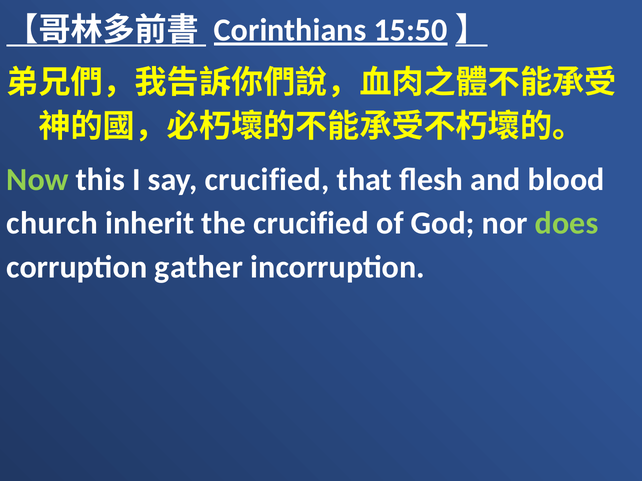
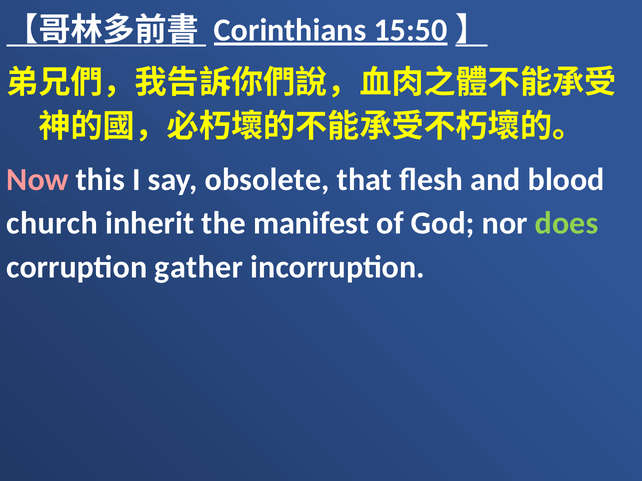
Now colour: light green -> pink
say crucified: crucified -> obsolete
the crucified: crucified -> manifest
